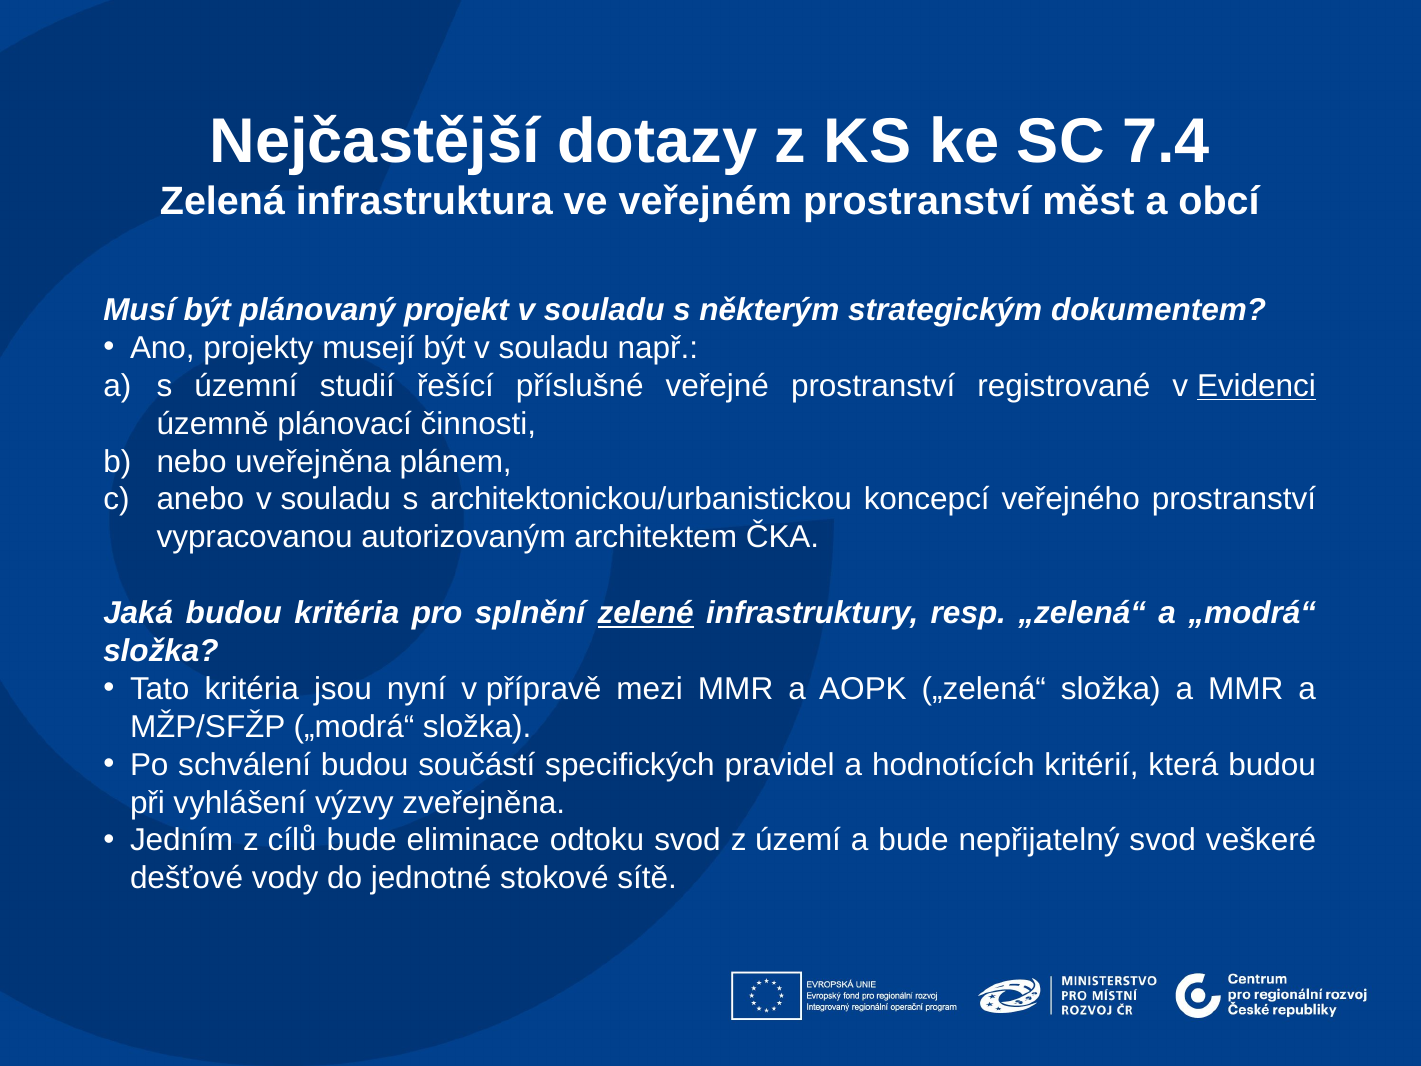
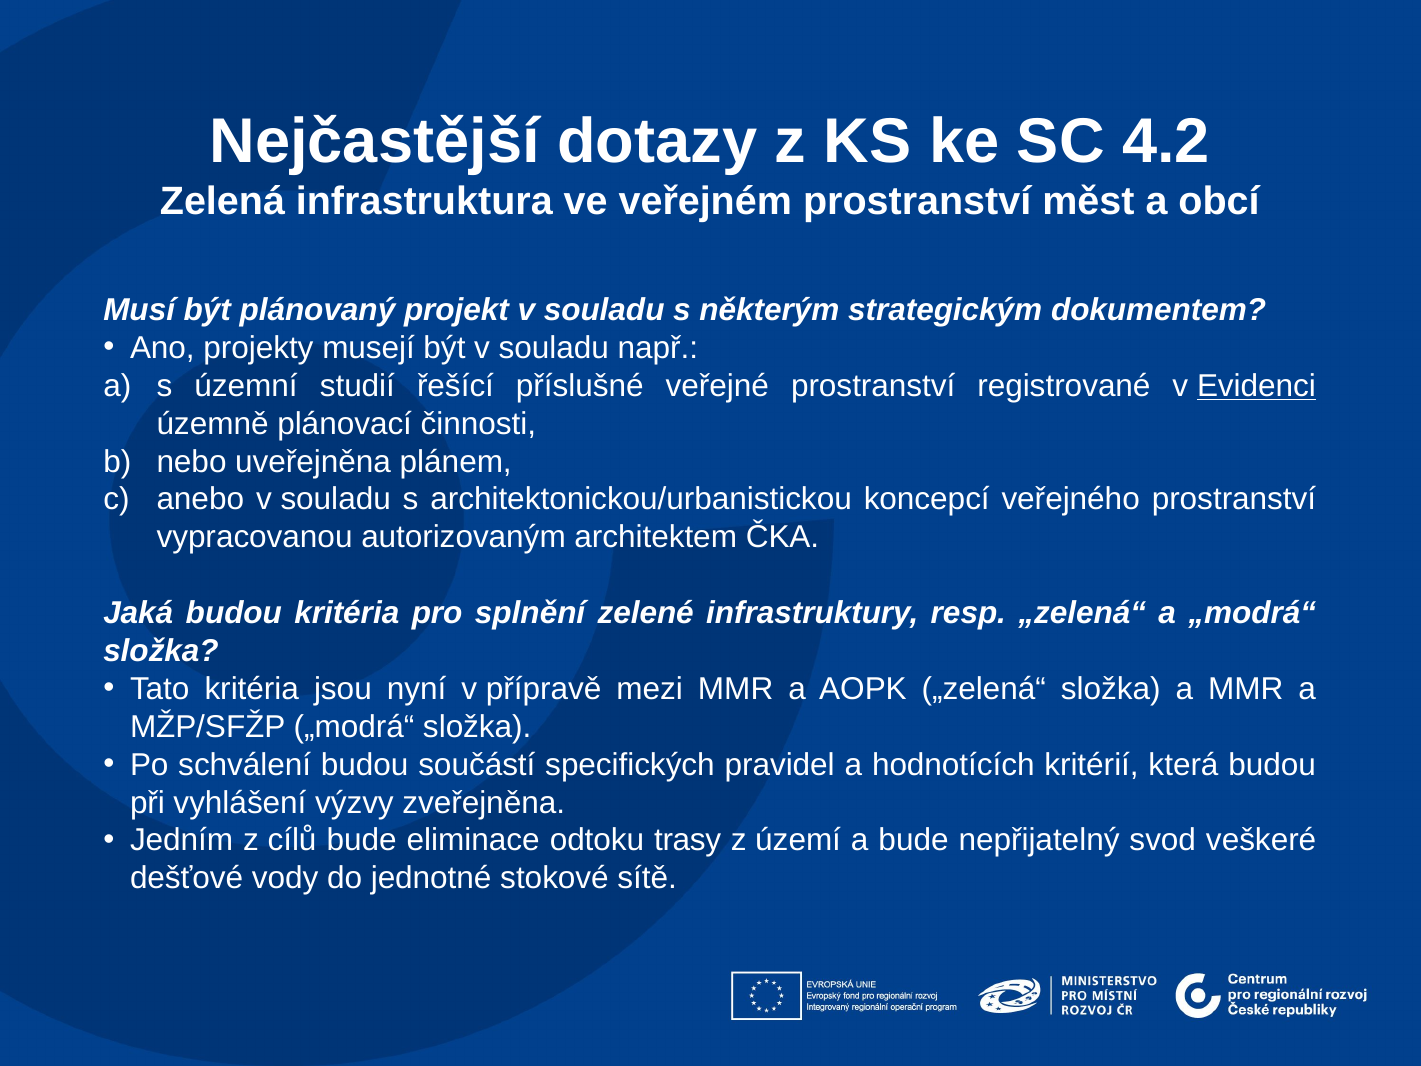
7.4: 7.4 -> 4.2
zelené underline: present -> none
odtoku svod: svod -> trasy
